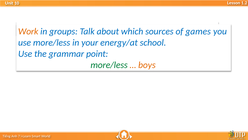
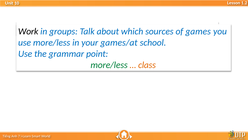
Work colour: orange -> black
energy/at: energy/at -> games/at
boys: boys -> class
